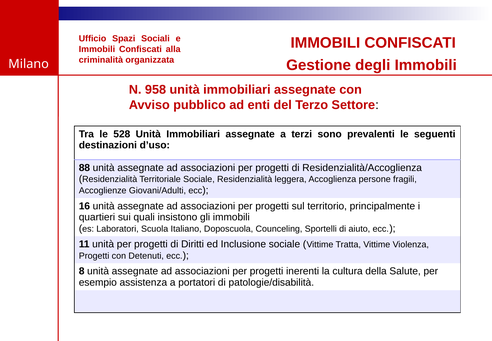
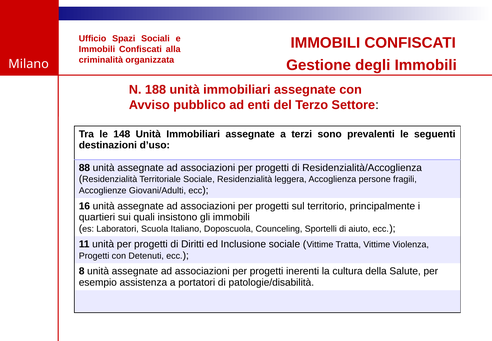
958: 958 -> 188
528: 528 -> 148
